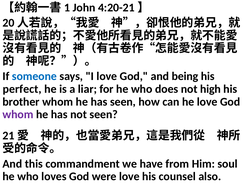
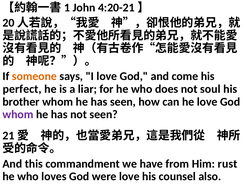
someone colour: blue -> orange
being: being -> come
high: high -> soul
soul: soul -> rust
